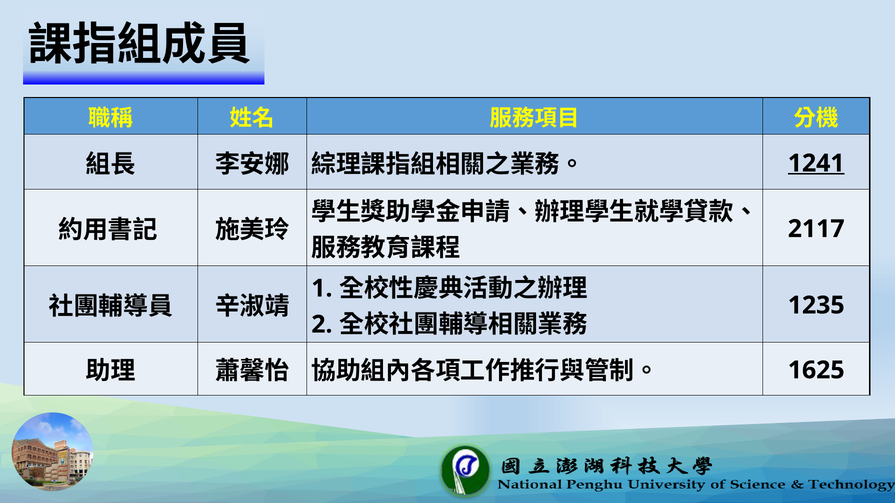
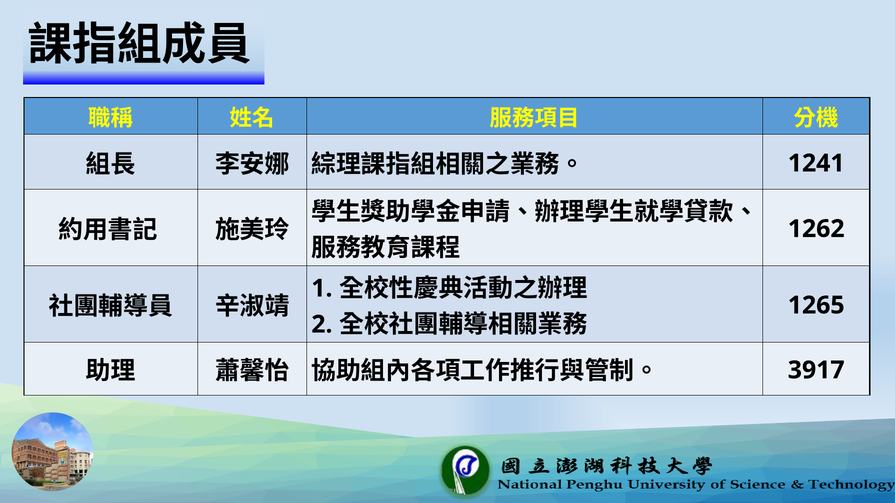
1241 underline: present -> none
2117: 2117 -> 1262
1235: 1235 -> 1265
1625: 1625 -> 3917
